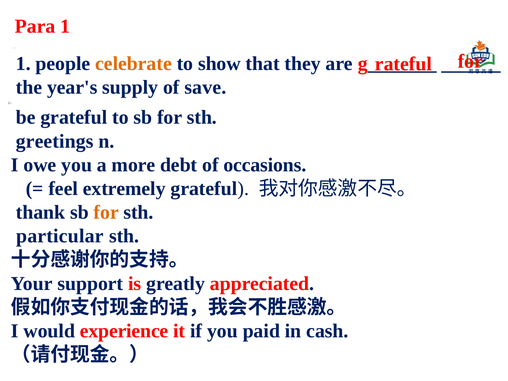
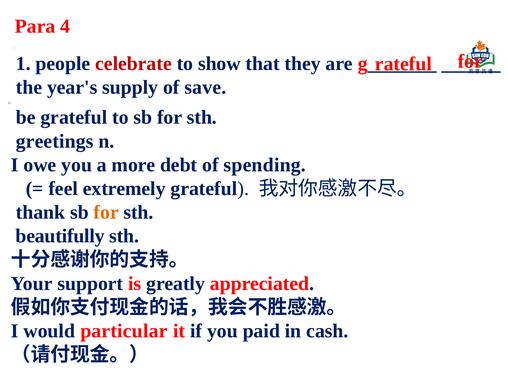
Para 1: 1 -> 4
celebrate at (133, 64) colour: orange -> red
occasions: occasions -> spending
particular: particular -> beautifully
experience: experience -> particular
